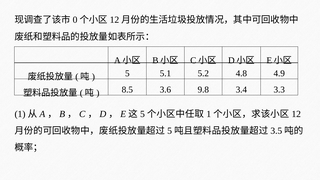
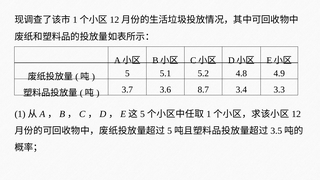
0 at (75, 20): 0 -> 1
8.5: 8.5 -> 3.7
9.8: 9.8 -> 8.7
